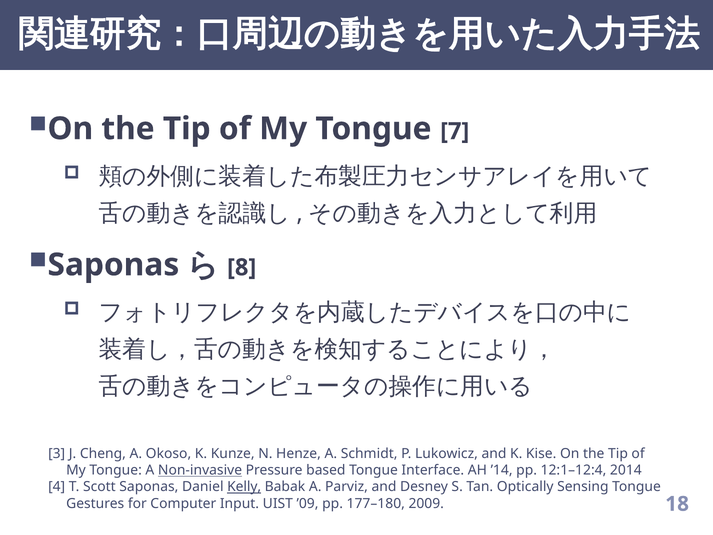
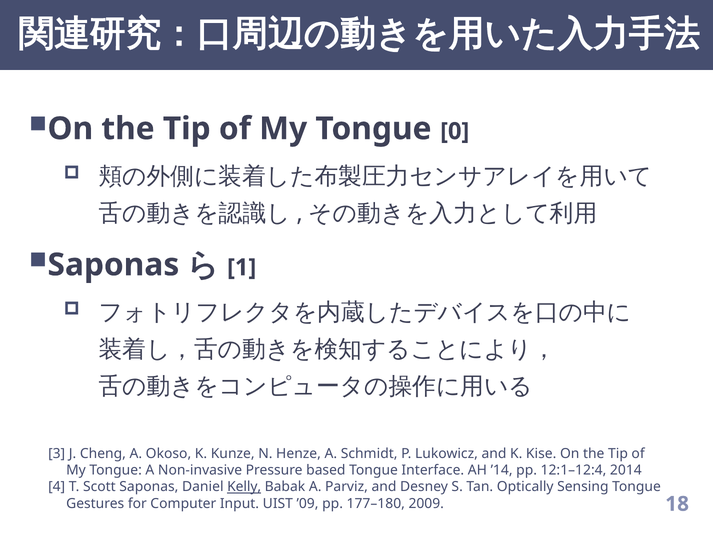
7: 7 -> 0
8: 8 -> 1
Non-invasive underline: present -> none
